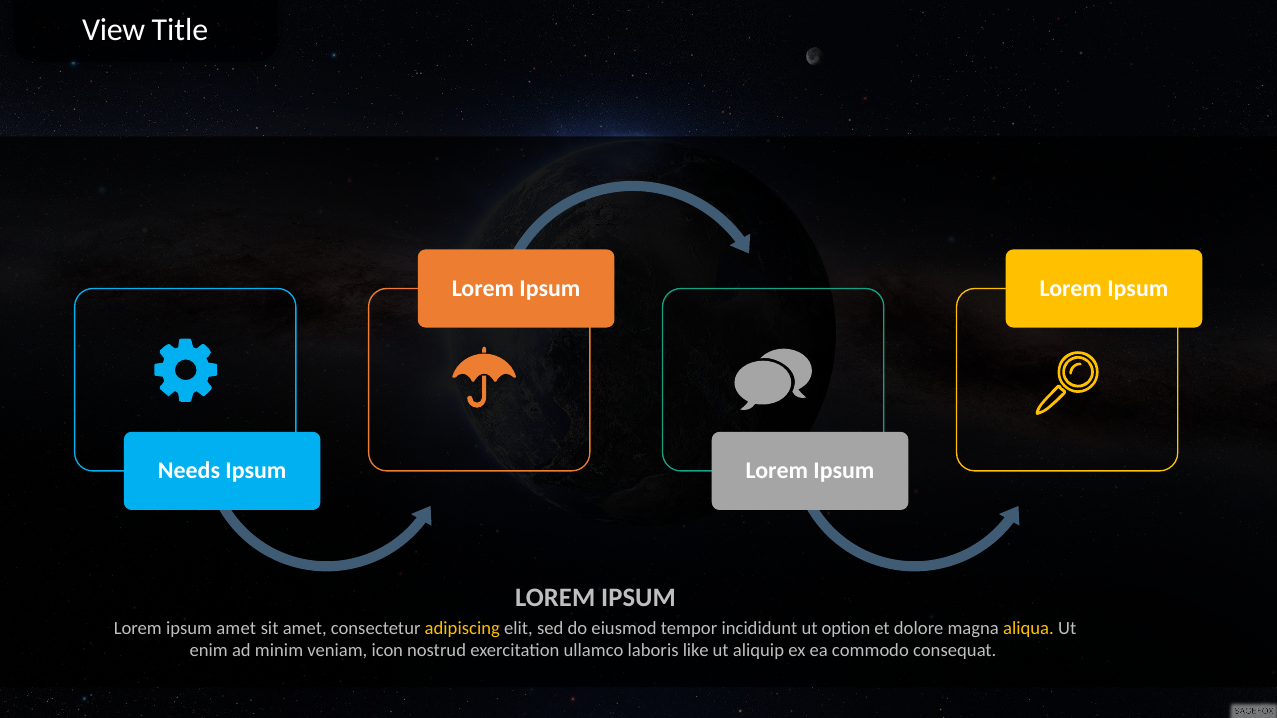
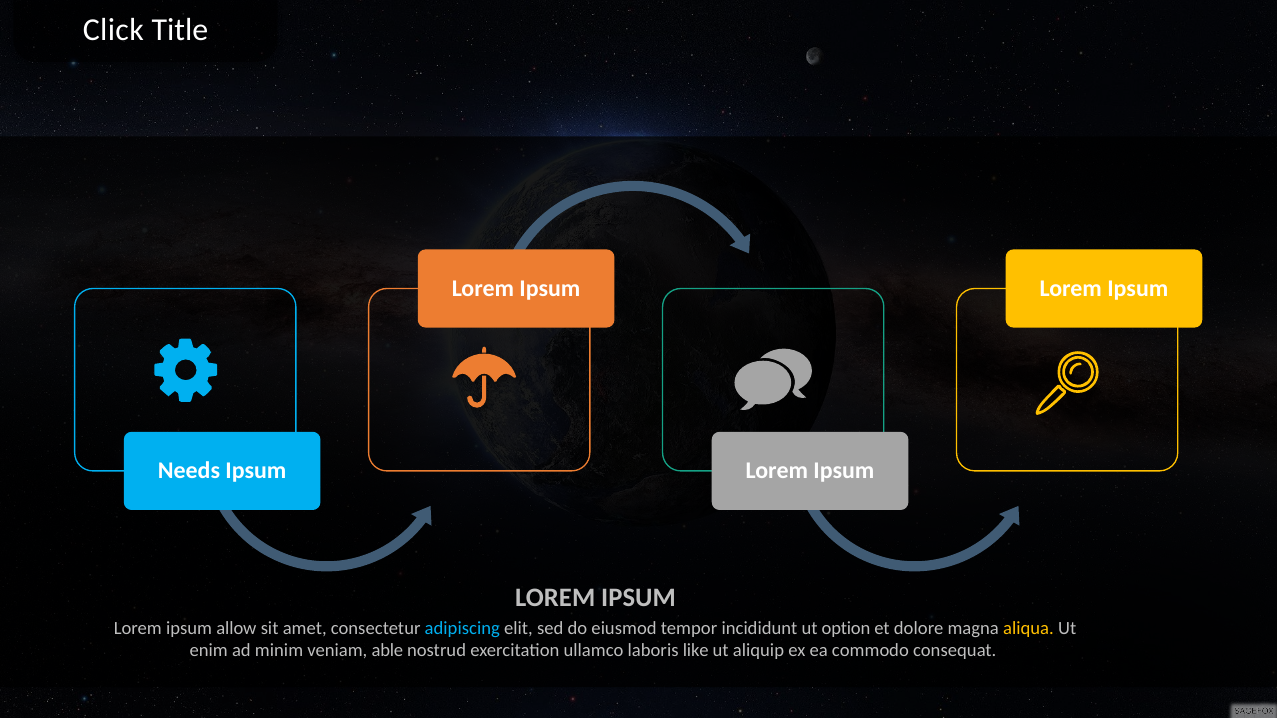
View: View -> Click
ipsum amet: amet -> allow
adipiscing colour: yellow -> light blue
icon: icon -> able
